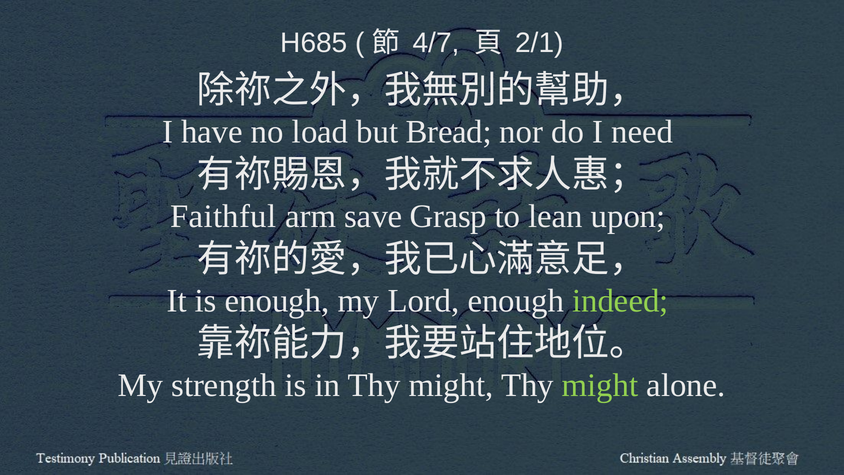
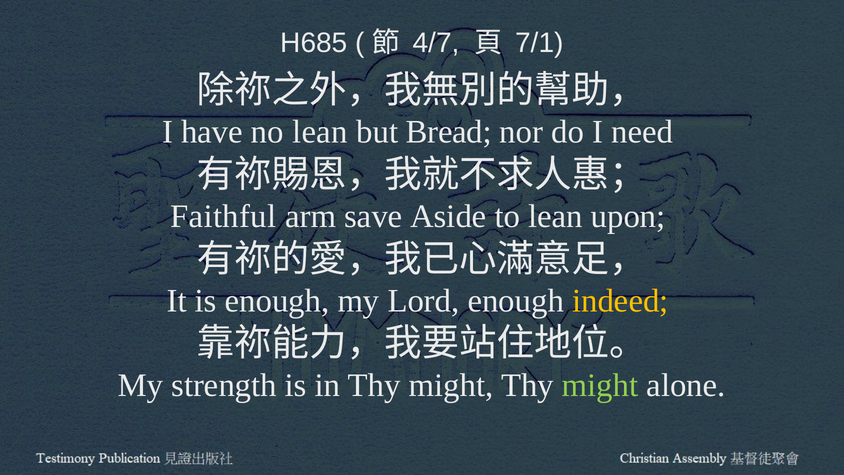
2/1: 2/1 -> 7/1
no load: load -> lean
Grasp: Grasp -> Aside
indeed colour: light green -> yellow
